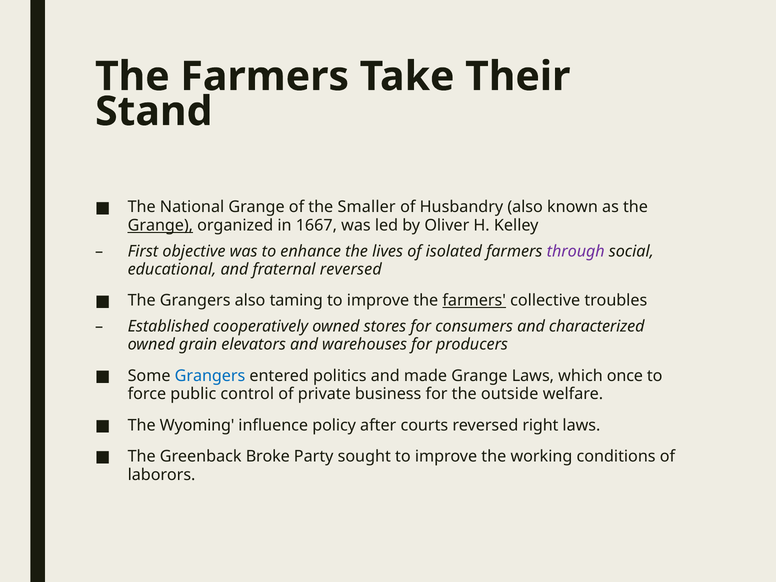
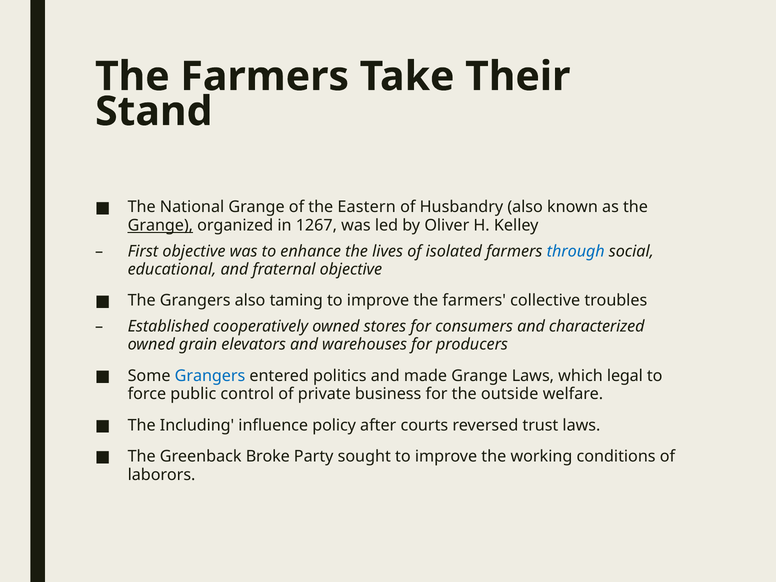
Smaller: Smaller -> Eastern
1667: 1667 -> 1267
through colour: purple -> blue
fraternal reversed: reversed -> objective
farmers at (474, 301) underline: present -> none
once: once -> legal
Wyoming: Wyoming -> Including
right: right -> trust
